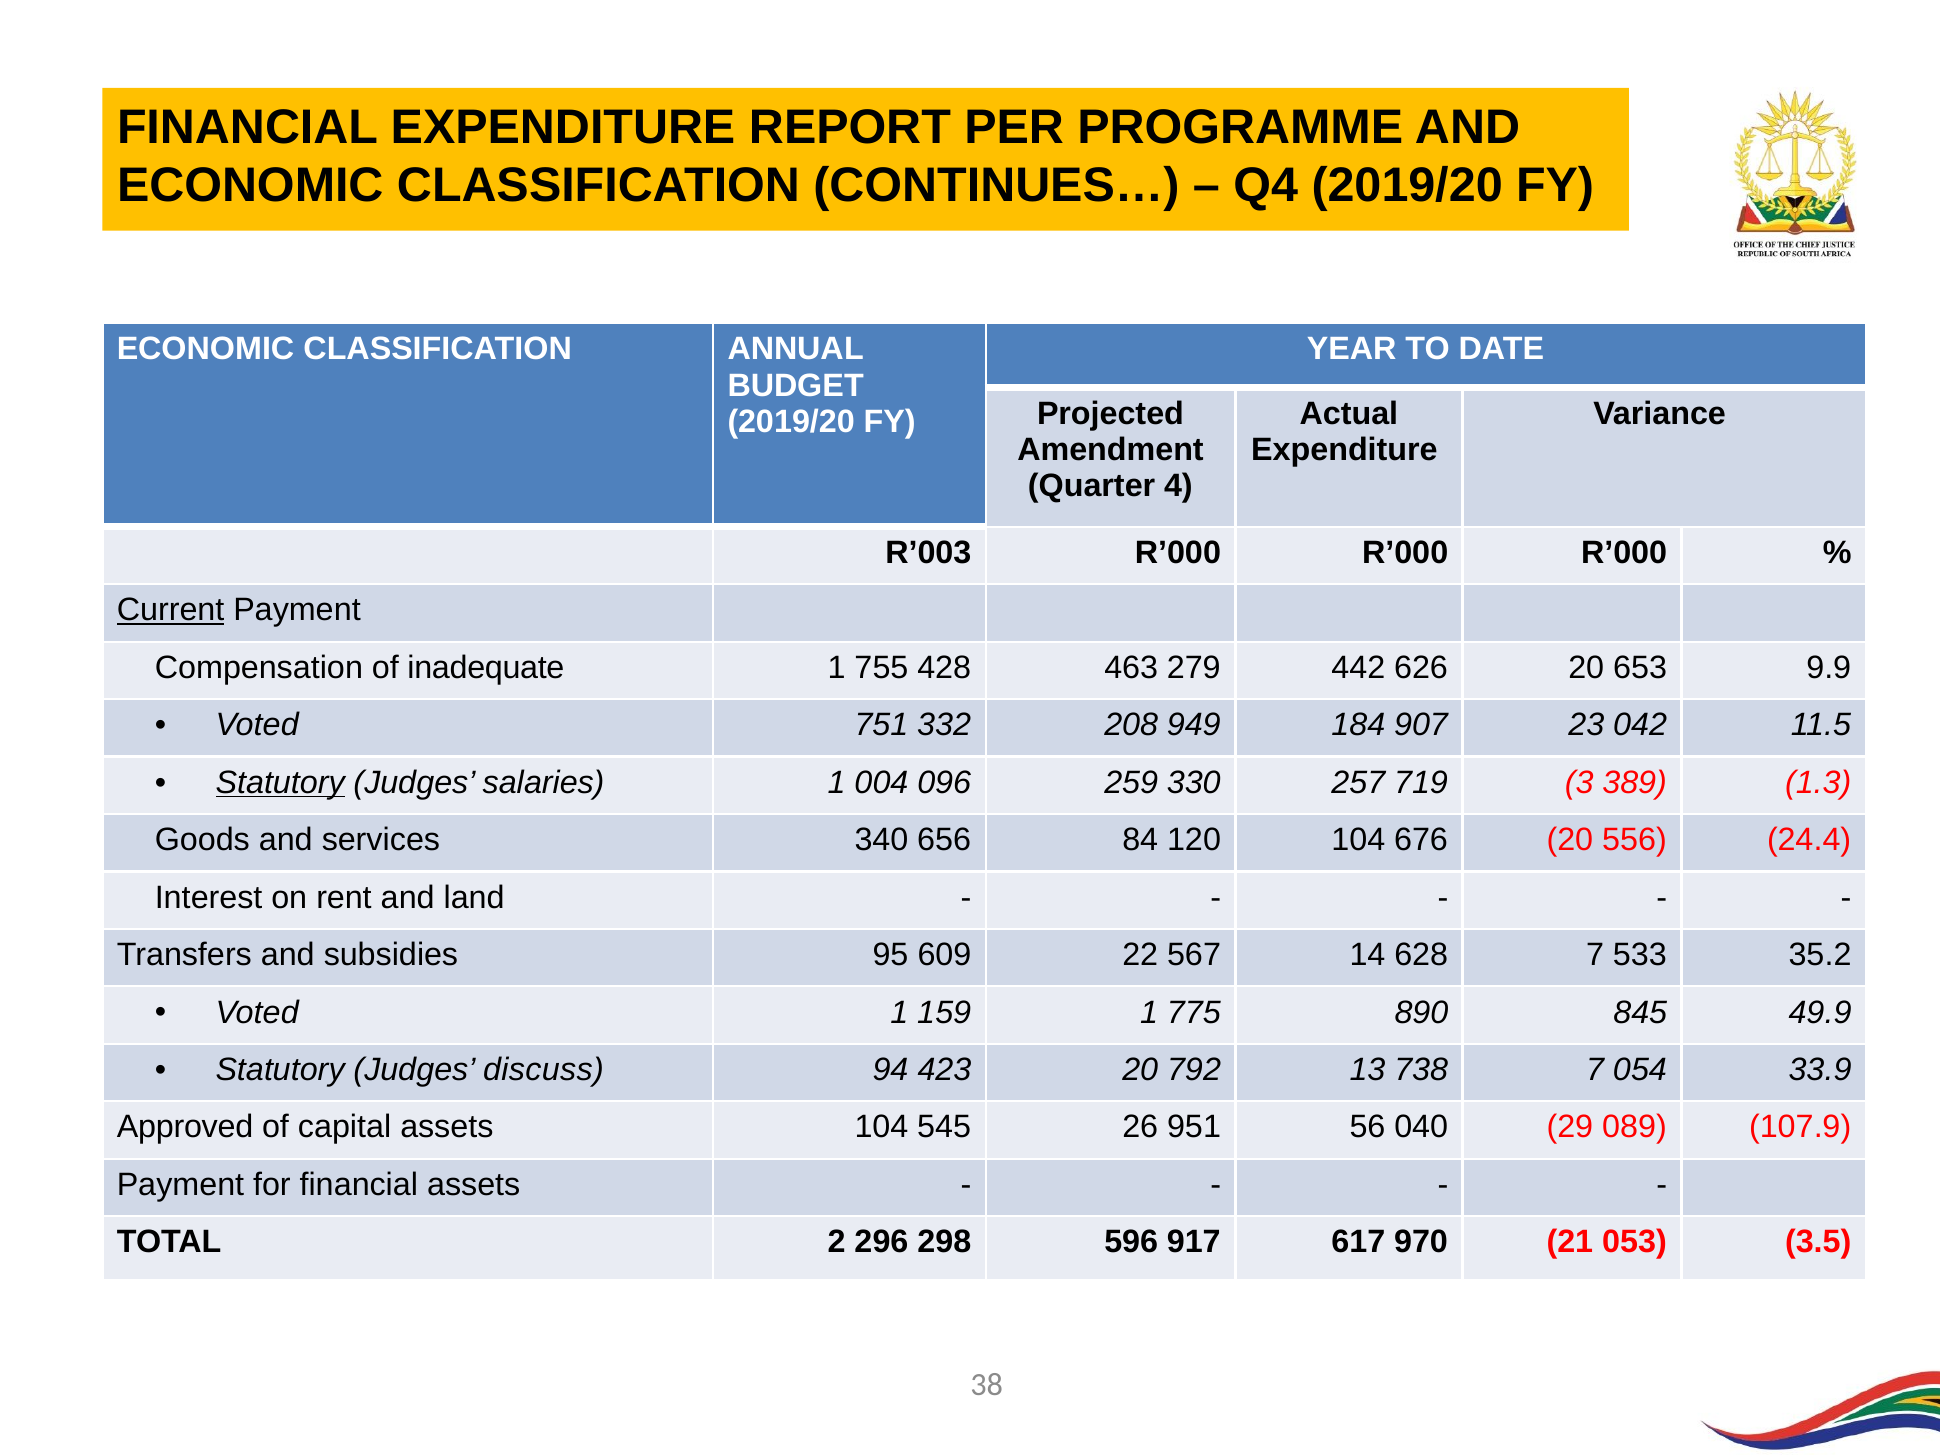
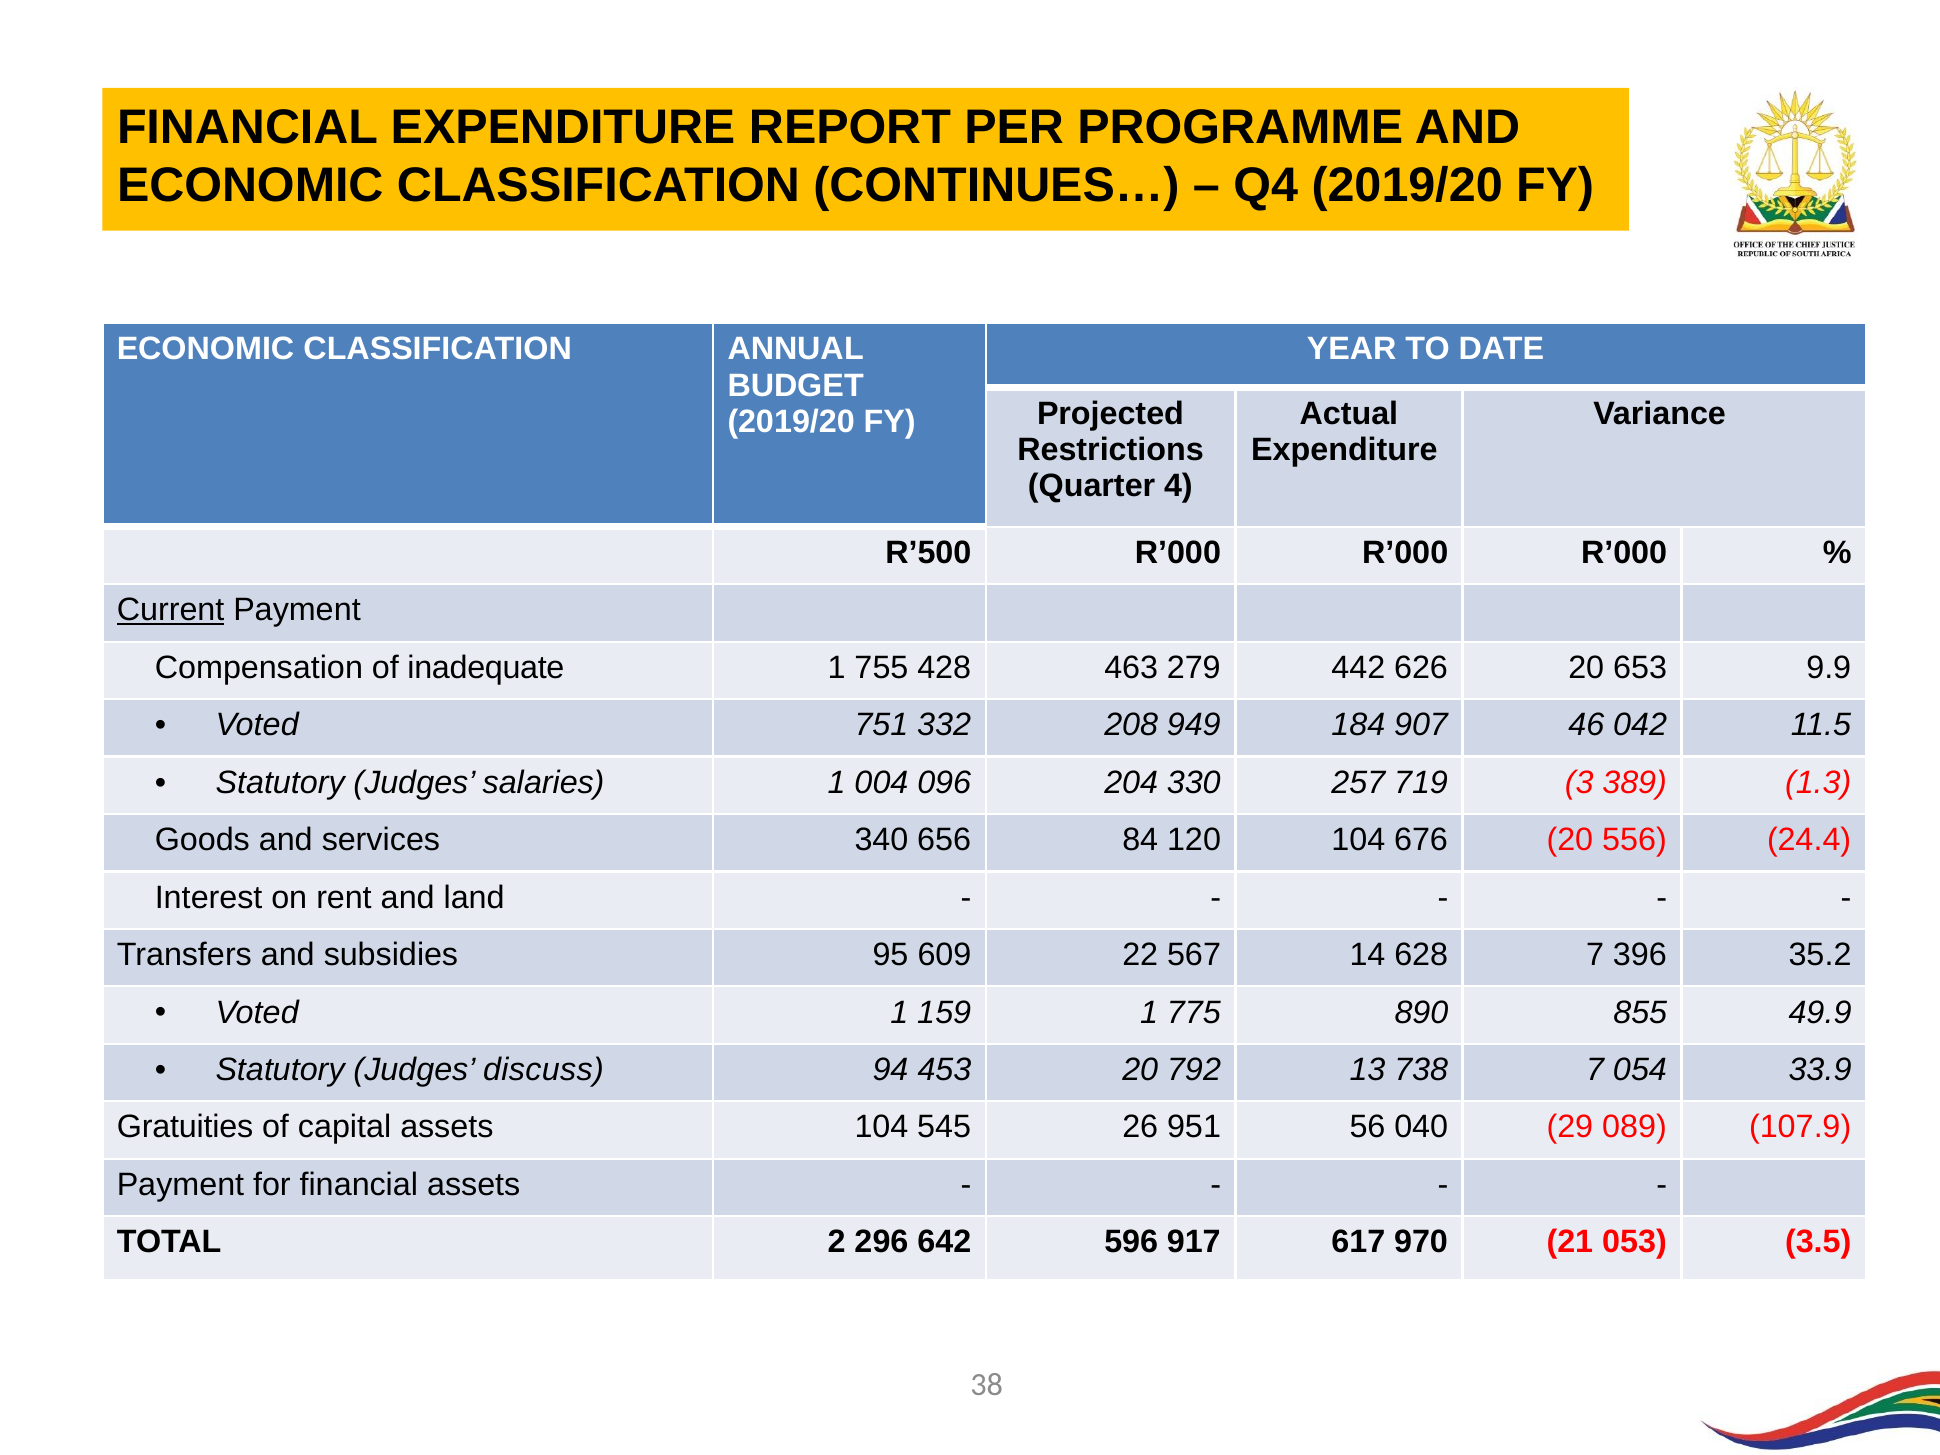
Amendment: Amendment -> Restrictions
R’003: R’003 -> R’500
23: 23 -> 46
Statutory at (280, 783) underline: present -> none
259: 259 -> 204
533: 533 -> 396
845: 845 -> 855
423: 423 -> 453
Approved: Approved -> Gratuities
298: 298 -> 642
